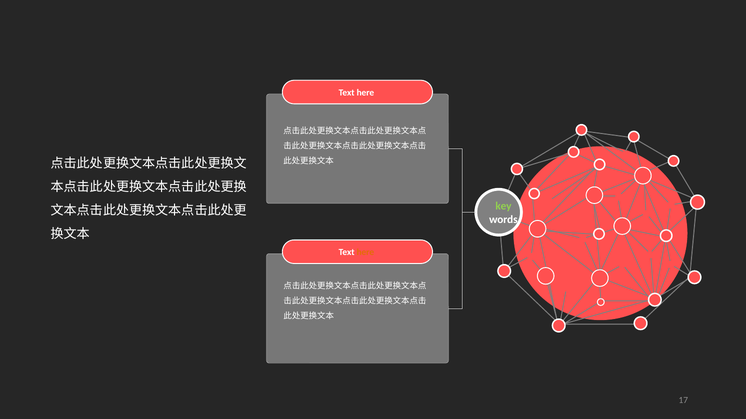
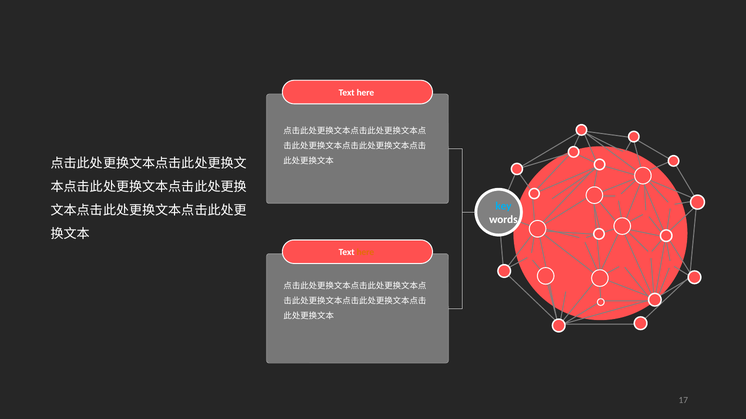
key colour: light green -> light blue
